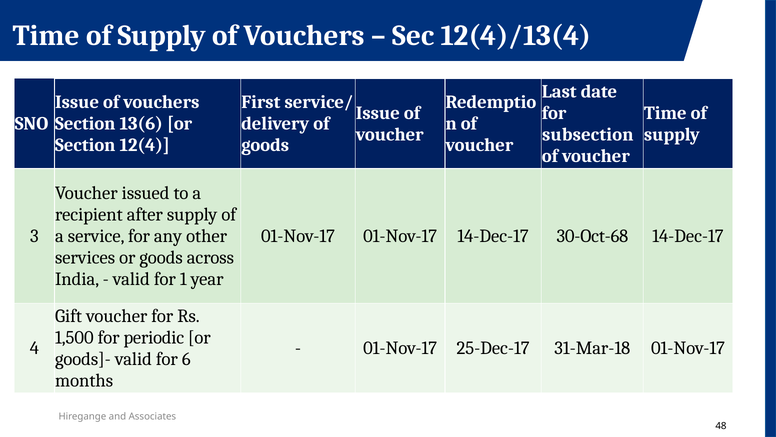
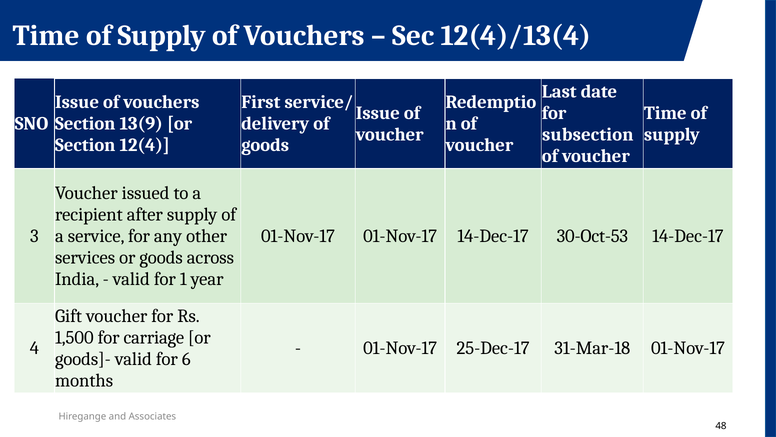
13(6: 13(6 -> 13(9
30-Oct-68: 30-Oct-68 -> 30-Oct-53
periodic: periodic -> carriage
